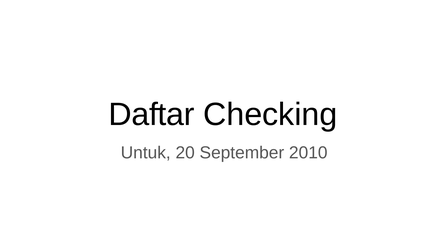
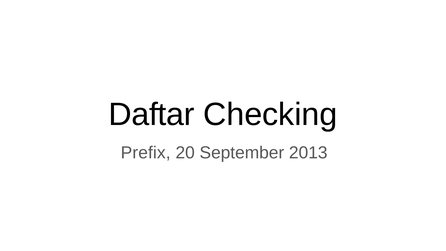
Untuk: Untuk -> Prefix
2010: 2010 -> 2013
